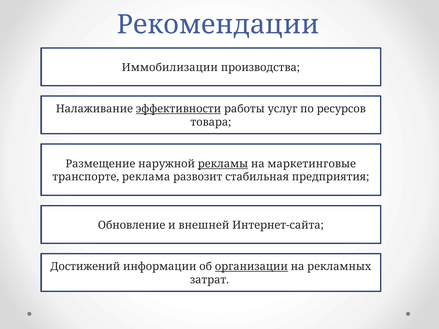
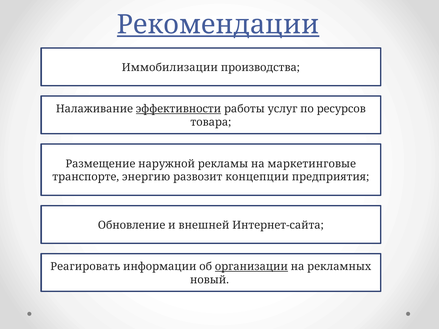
Рекомендации underline: none -> present
рекламы underline: present -> none
реклама: реклама -> энергию
стабильная: стабильная -> концепции
Достижений: Достижений -> Реагировать
затрат: затрат -> новый
